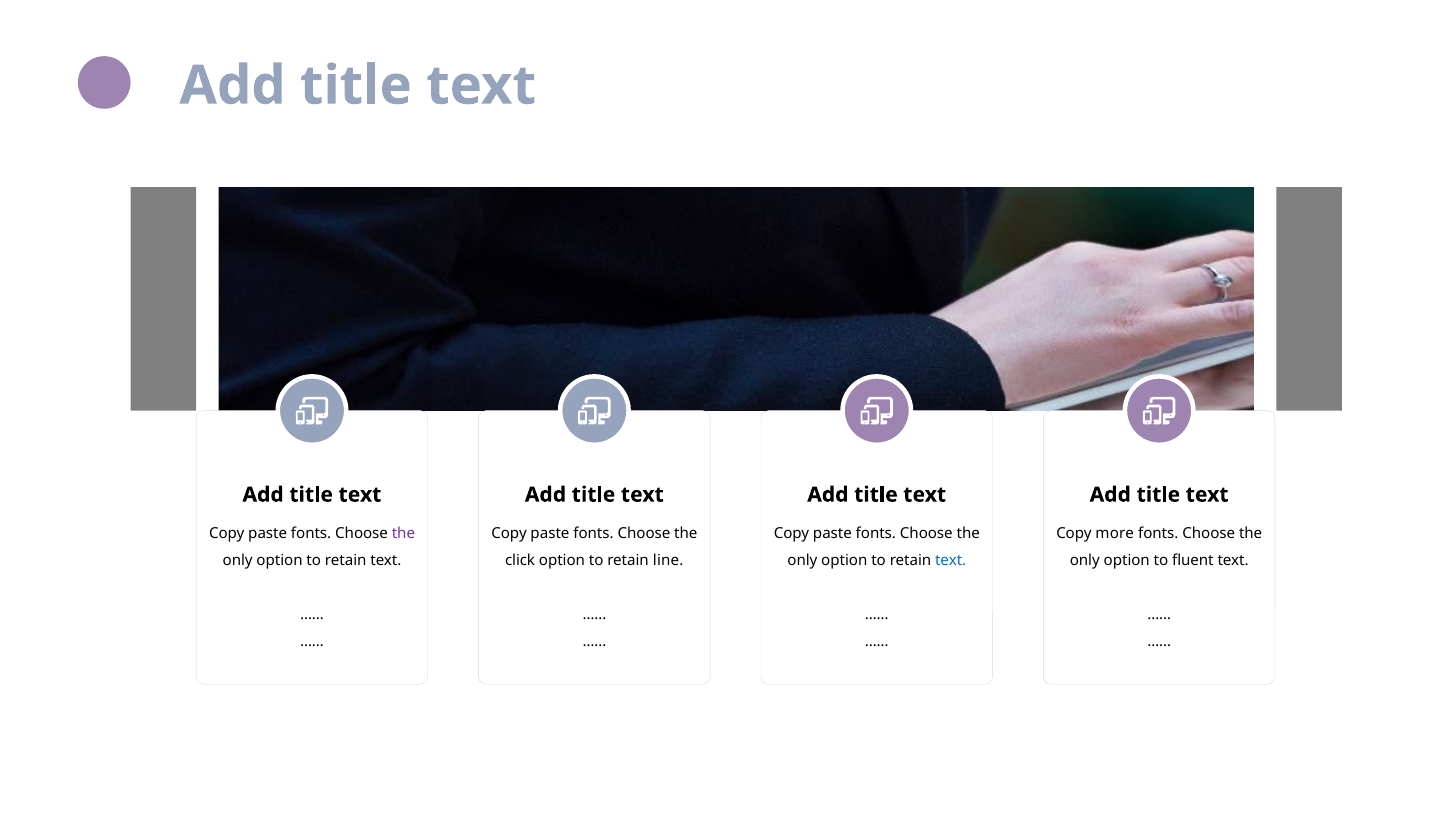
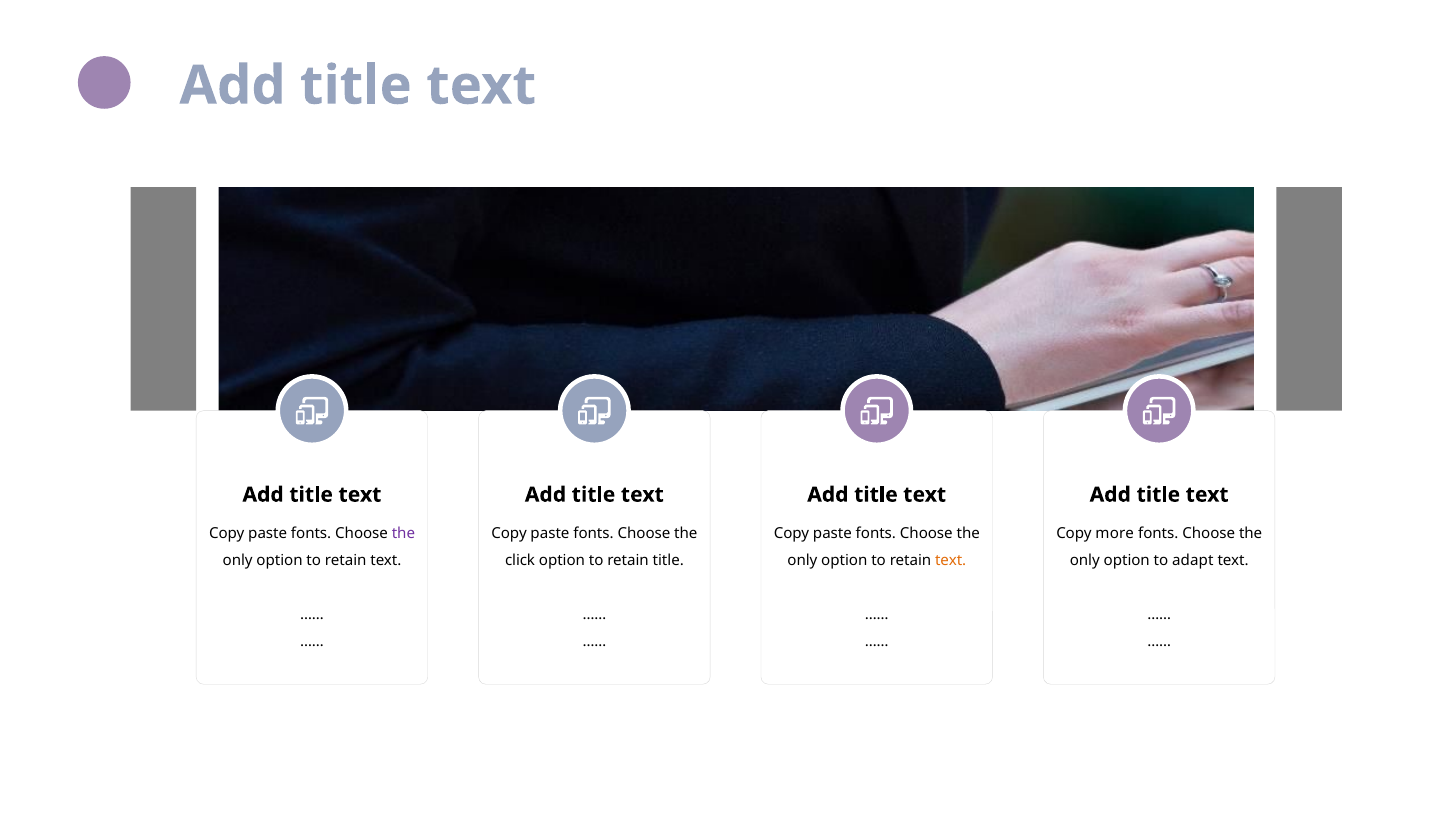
retain line: line -> title
text at (951, 561) colour: blue -> orange
fluent: fluent -> adapt
